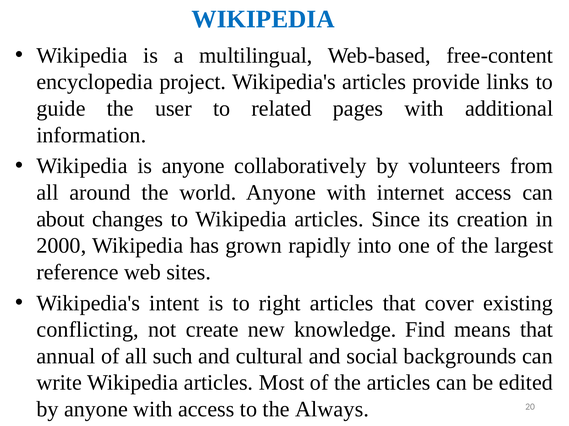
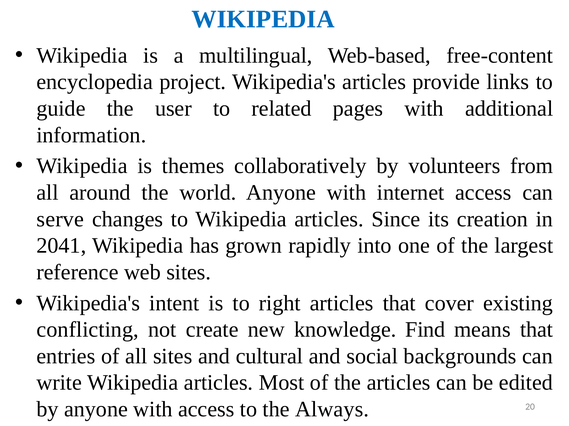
is anyone: anyone -> themes
about: about -> serve
2000: 2000 -> 2041
annual: annual -> entries
all such: such -> sites
